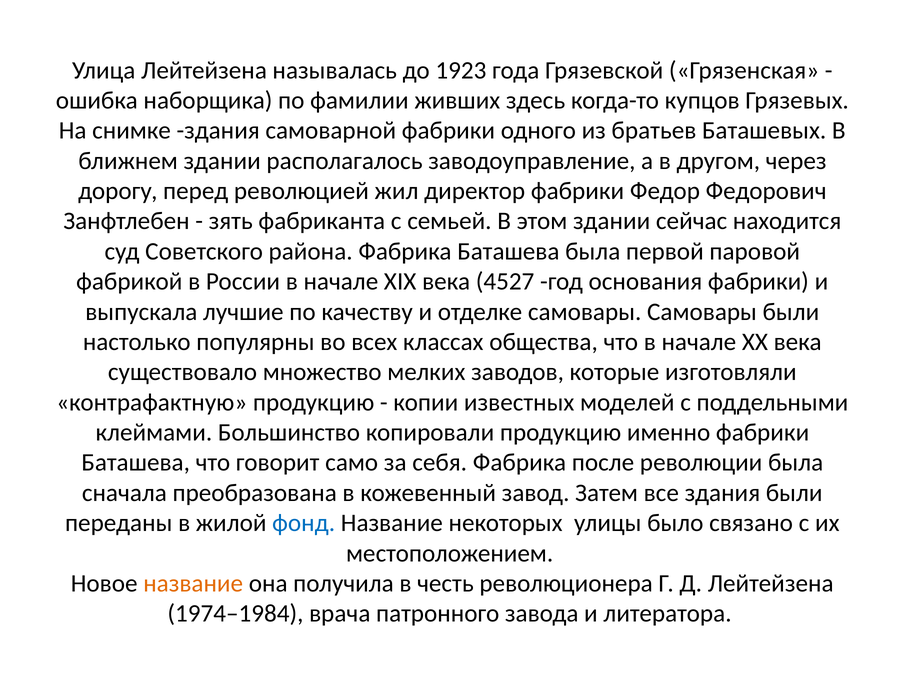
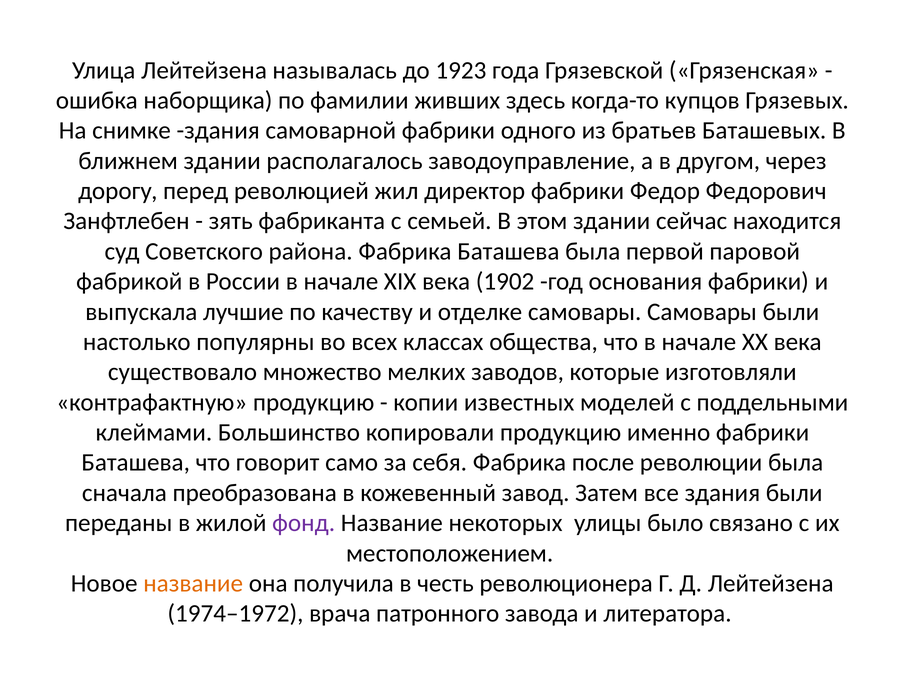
4527: 4527 -> 1902
фонд colour: blue -> purple
1974–1984: 1974–1984 -> 1974–1972
